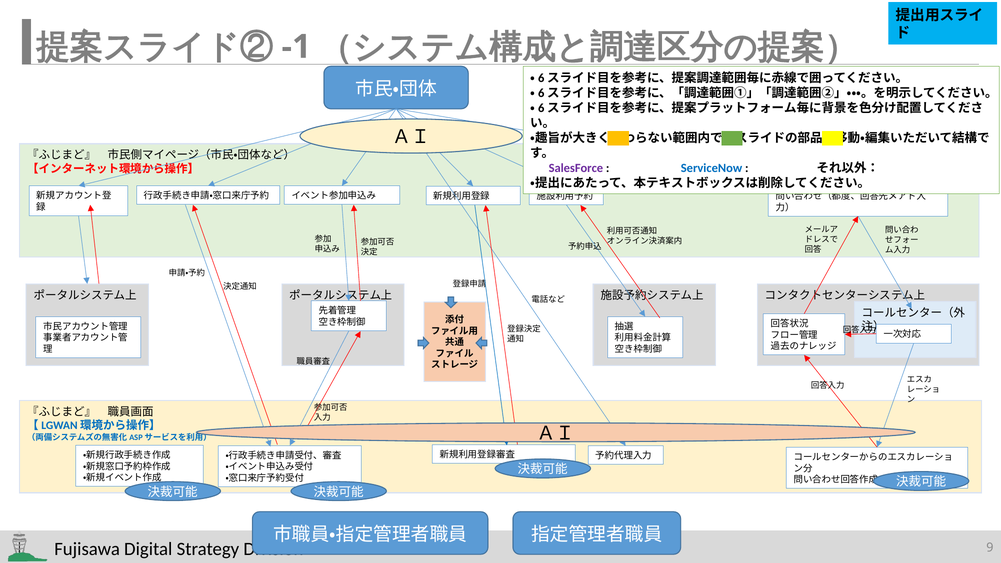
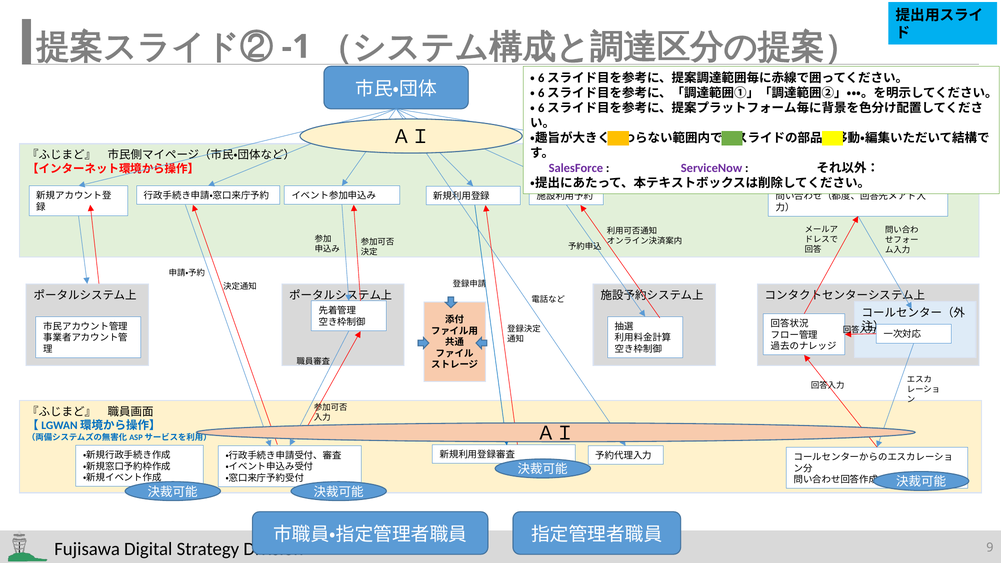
ServiceNow colour: blue -> purple
